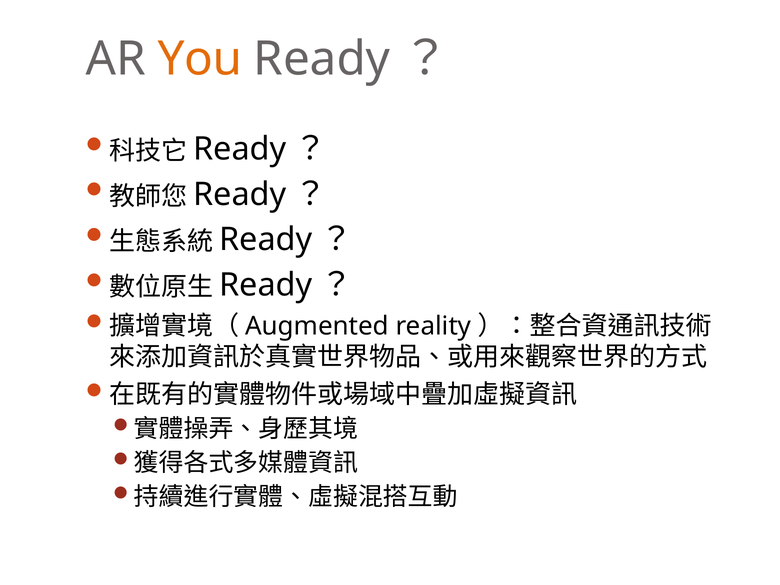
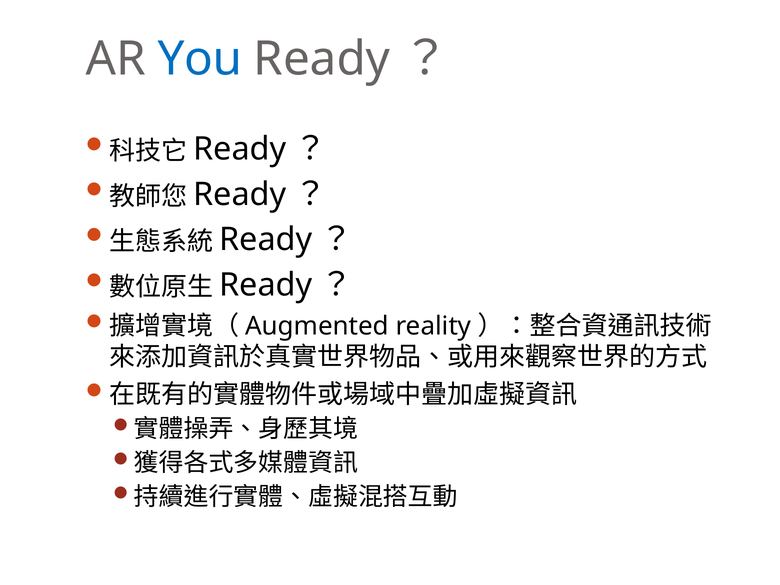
You colour: orange -> blue
